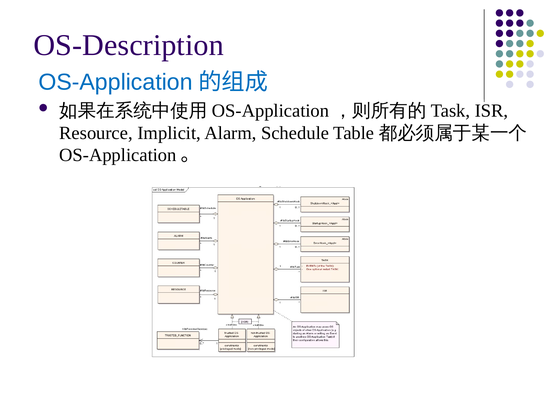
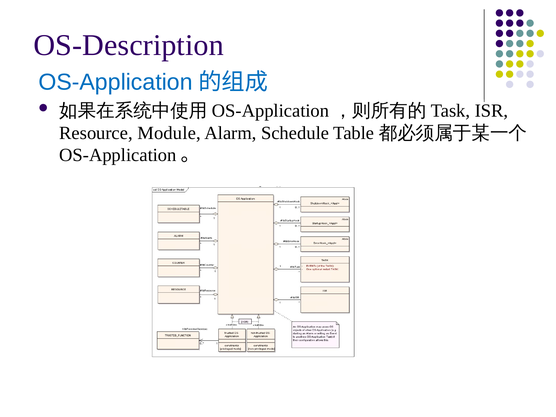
Implicit: Implicit -> Module
